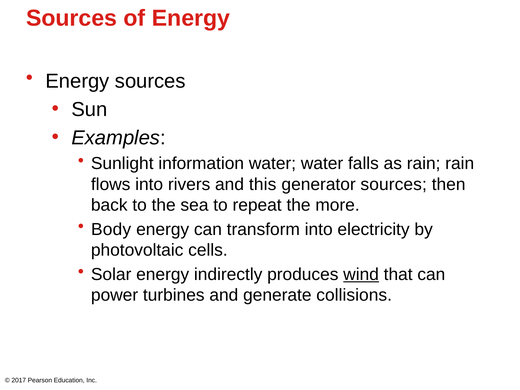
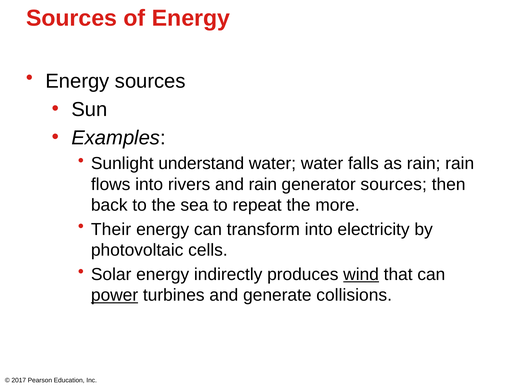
information: information -> understand
and this: this -> rain
Body: Body -> Their
power underline: none -> present
